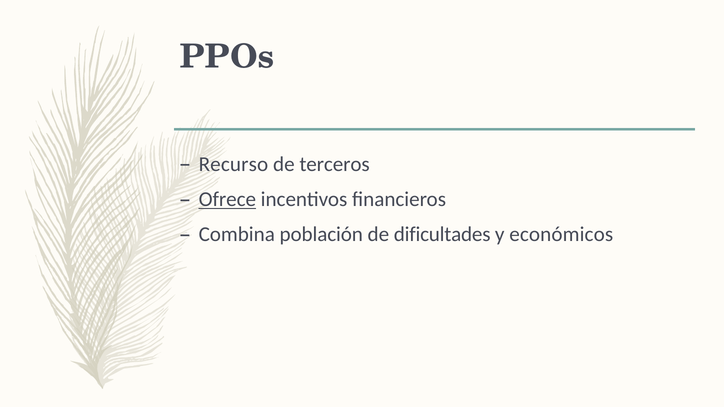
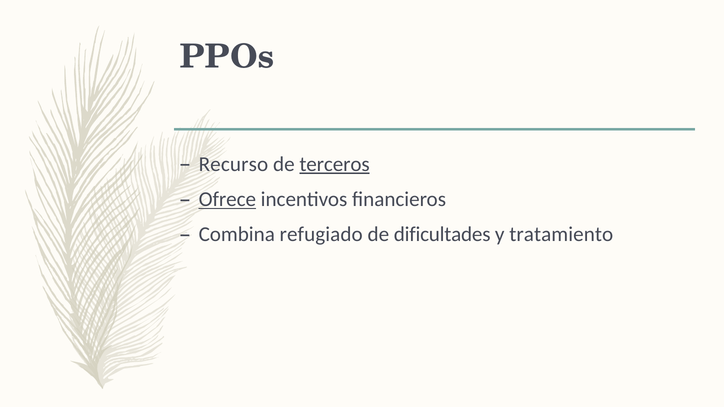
terceros underline: none -> present
población: población -> refugiado
económicos: económicos -> tratamiento
